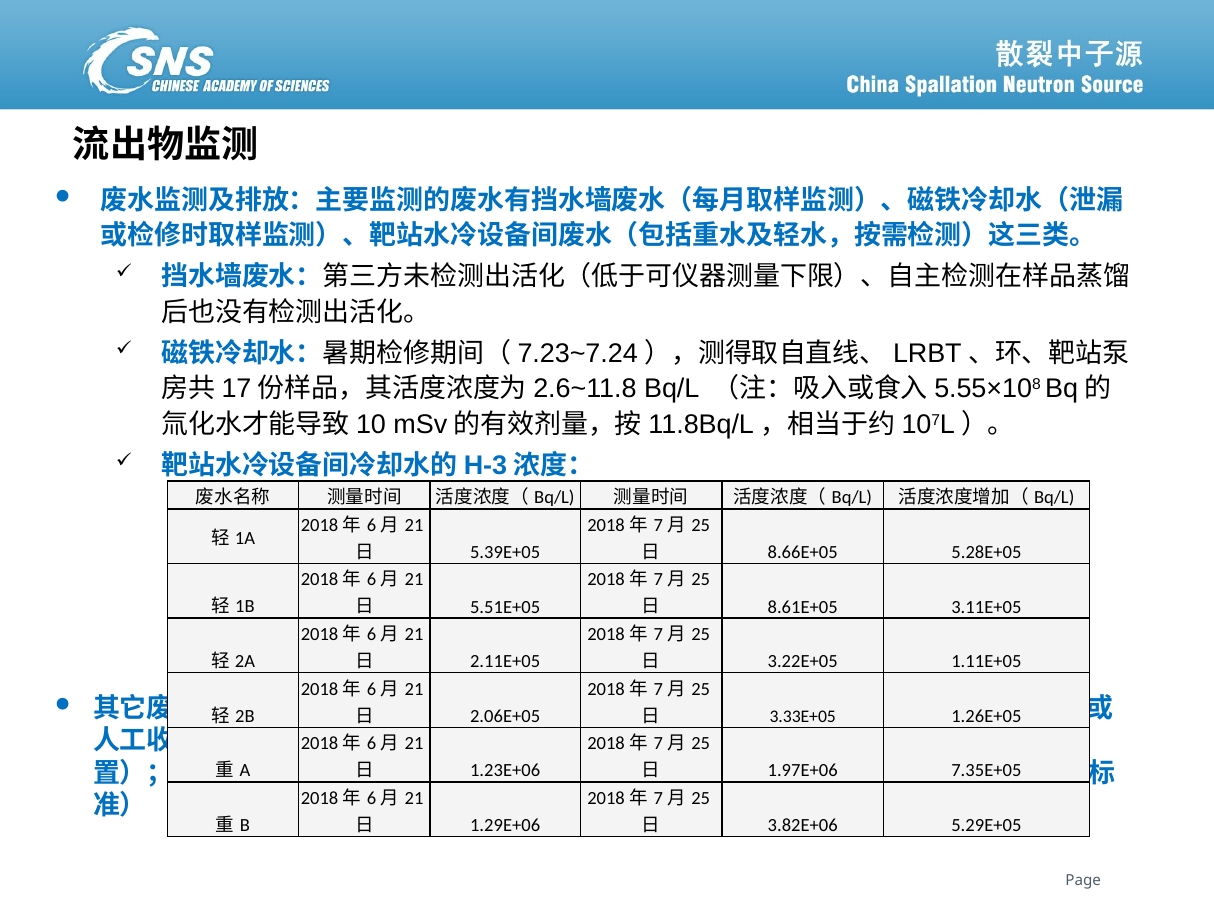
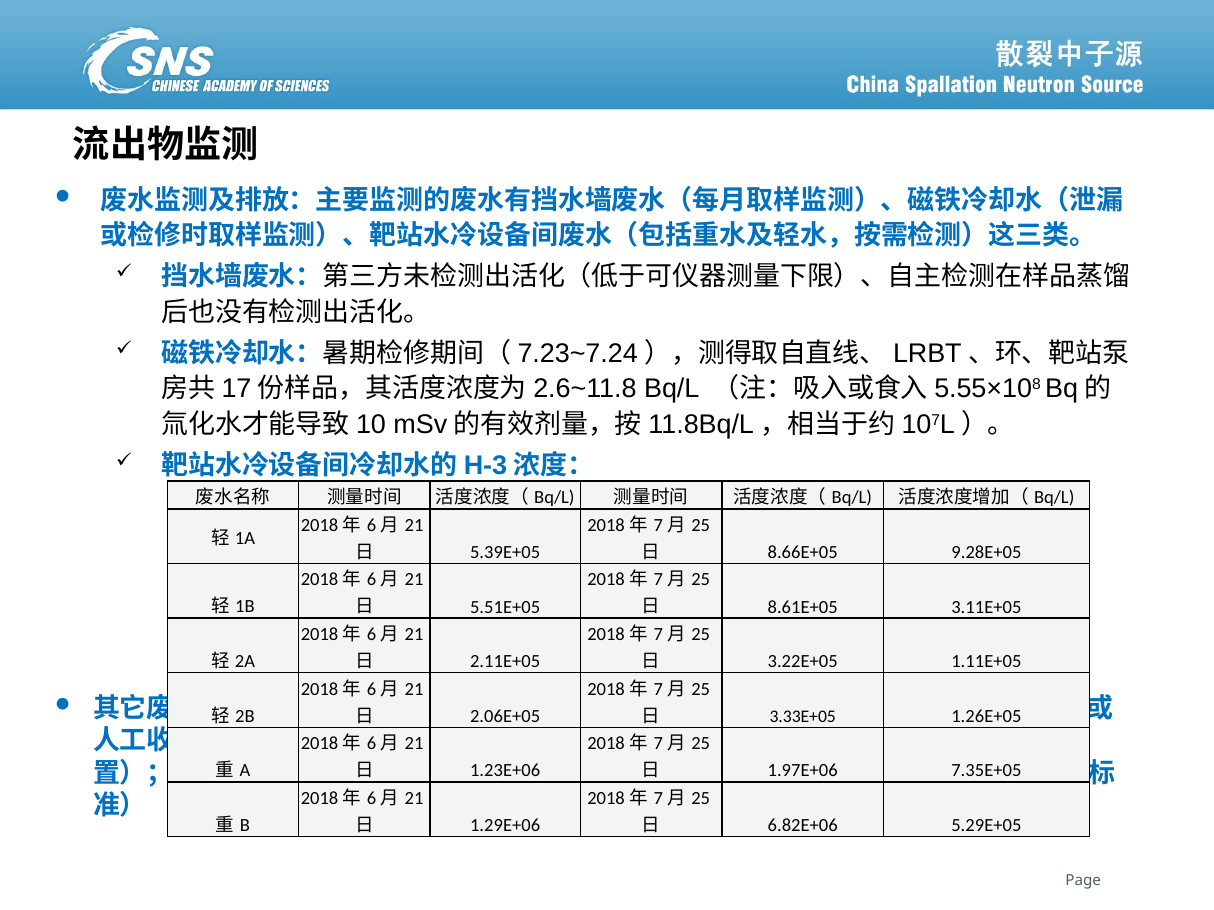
5.28E+05: 5.28E+05 -> 9.28E+05
3.82E+06: 3.82E+06 -> 6.82E+06
